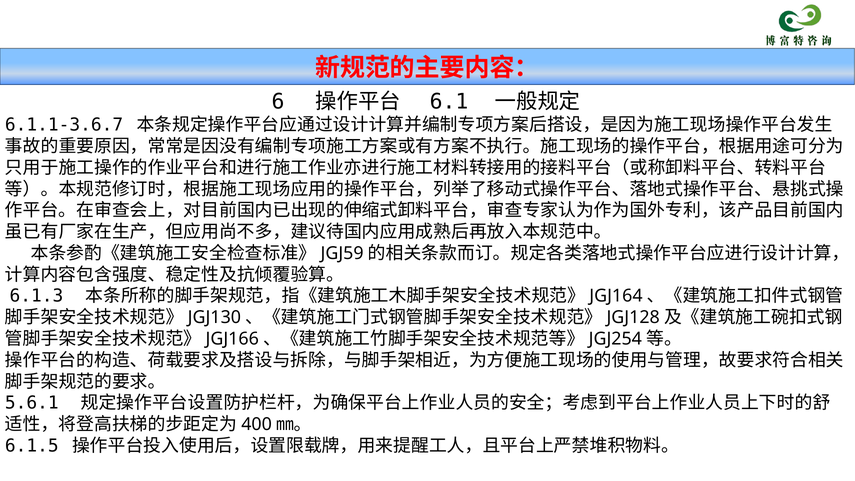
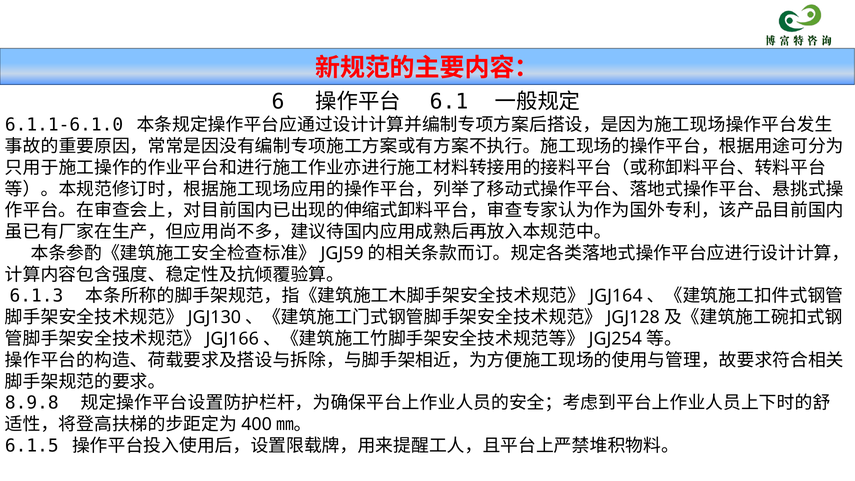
6.1.1-3.6.7: 6.1.1-3.6.7 -> 6.1.1-6.1.0
5.6.1: 5.6.1 -> 8.9.8
